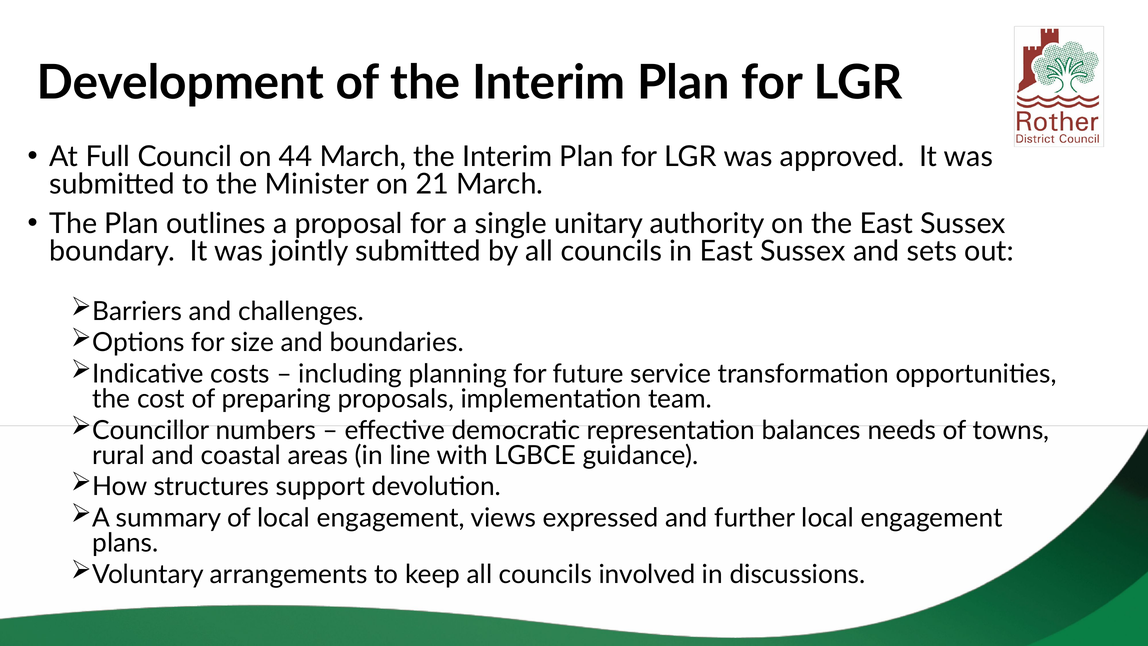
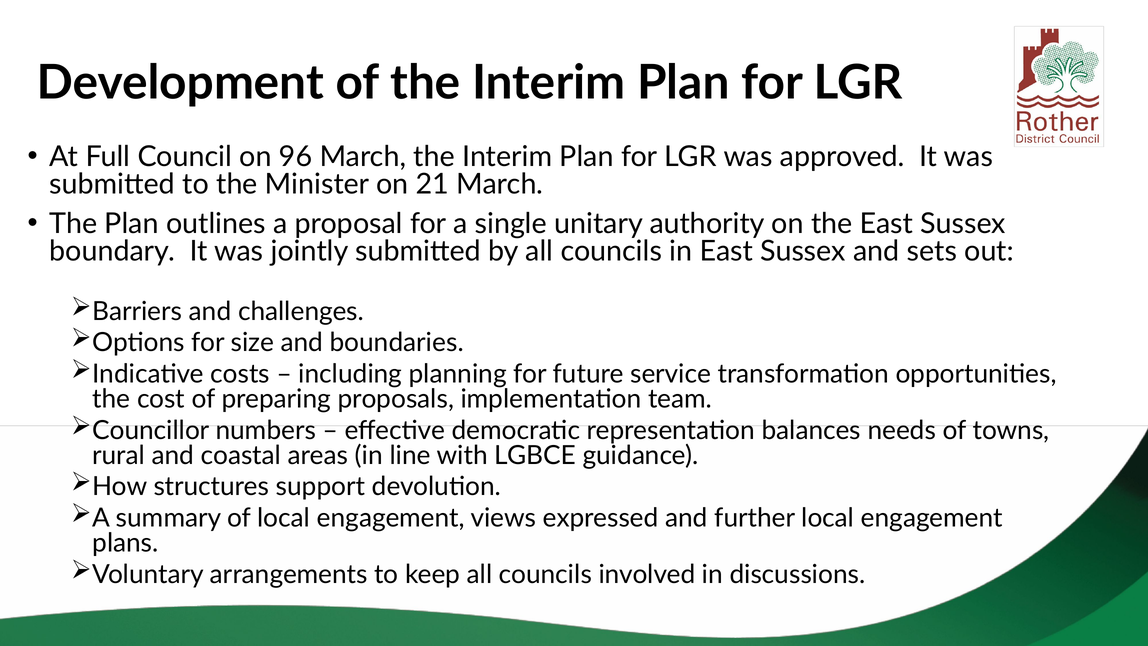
44: 44 -> 96
